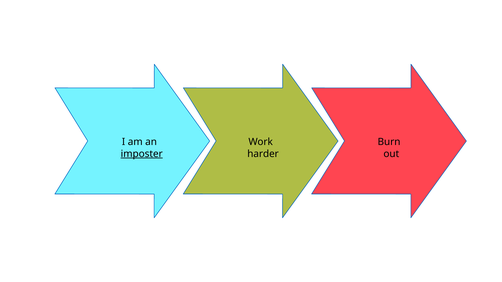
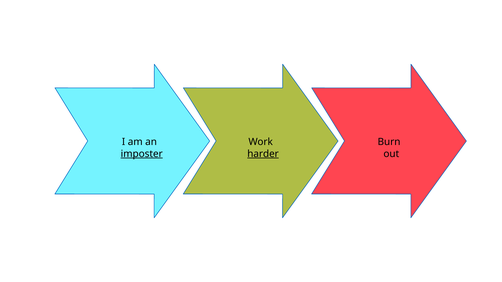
harder underline: none -> present
